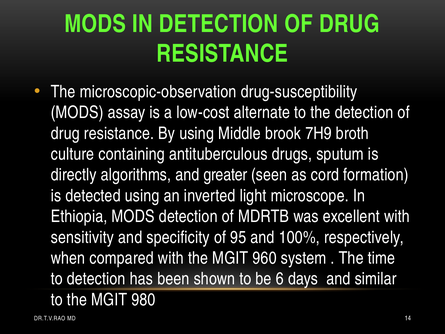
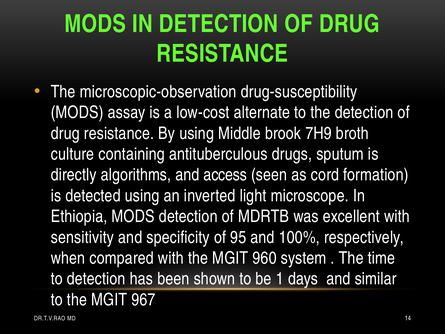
greater: greater -> access
6: 6 -> 1
980: 980 -> 967
